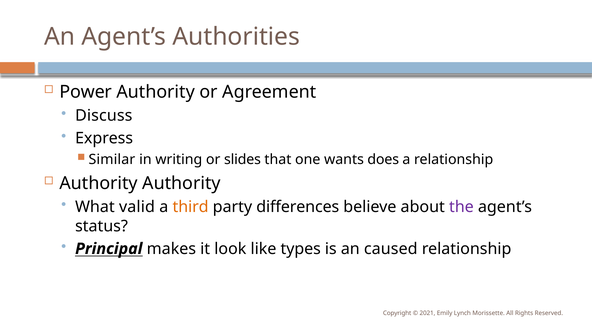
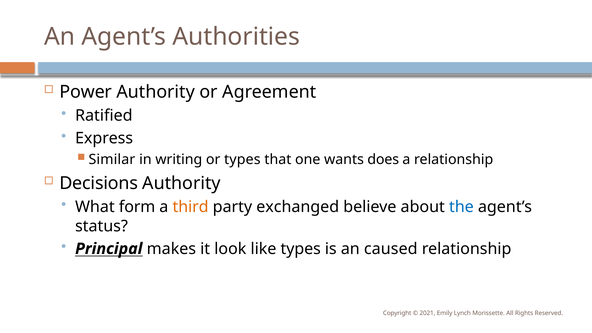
Discuss: Discuss -> Ratified
or slides: slides -> types
Authority at (99, 183): Authority -> Decisions
valid: valid -> form
differences: differences -> exchanged
the colour: purple -> blue
